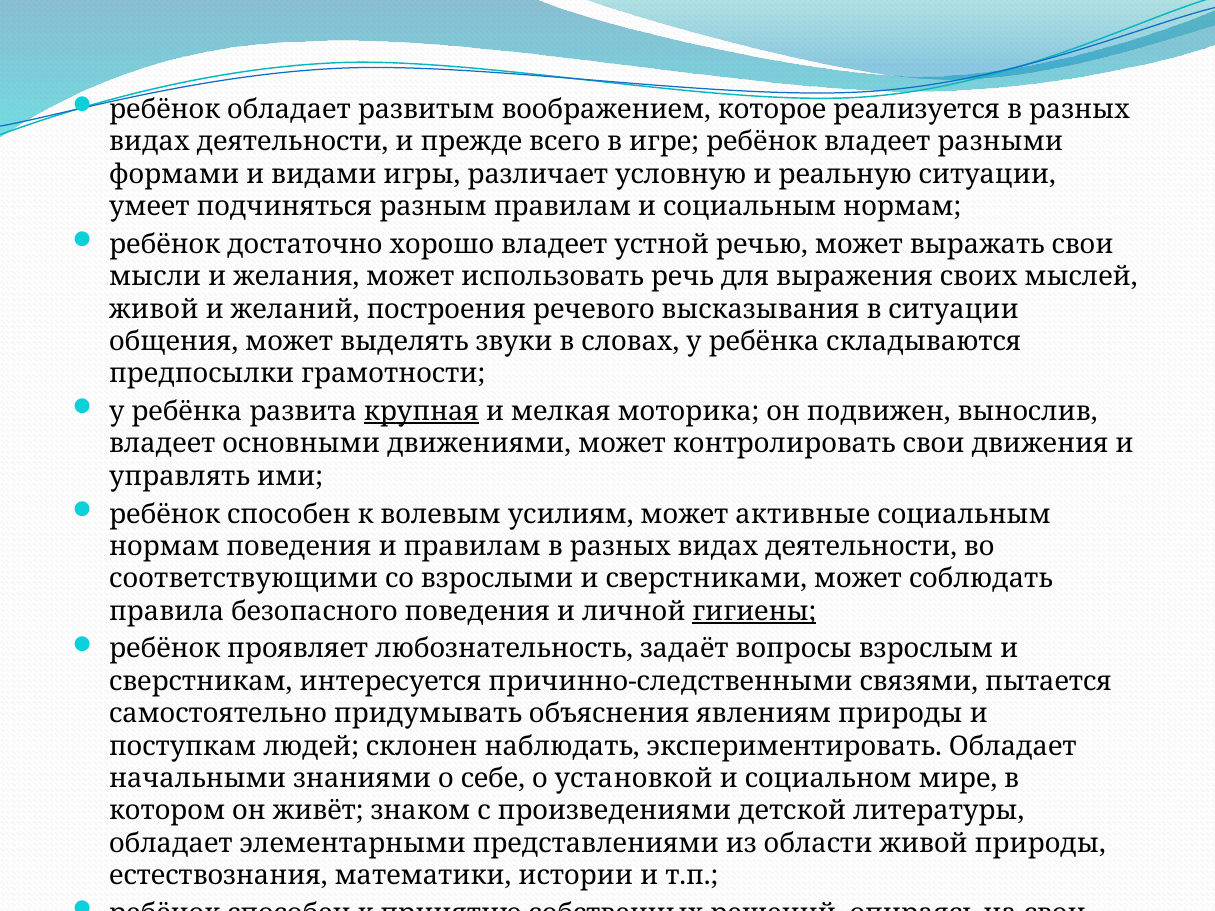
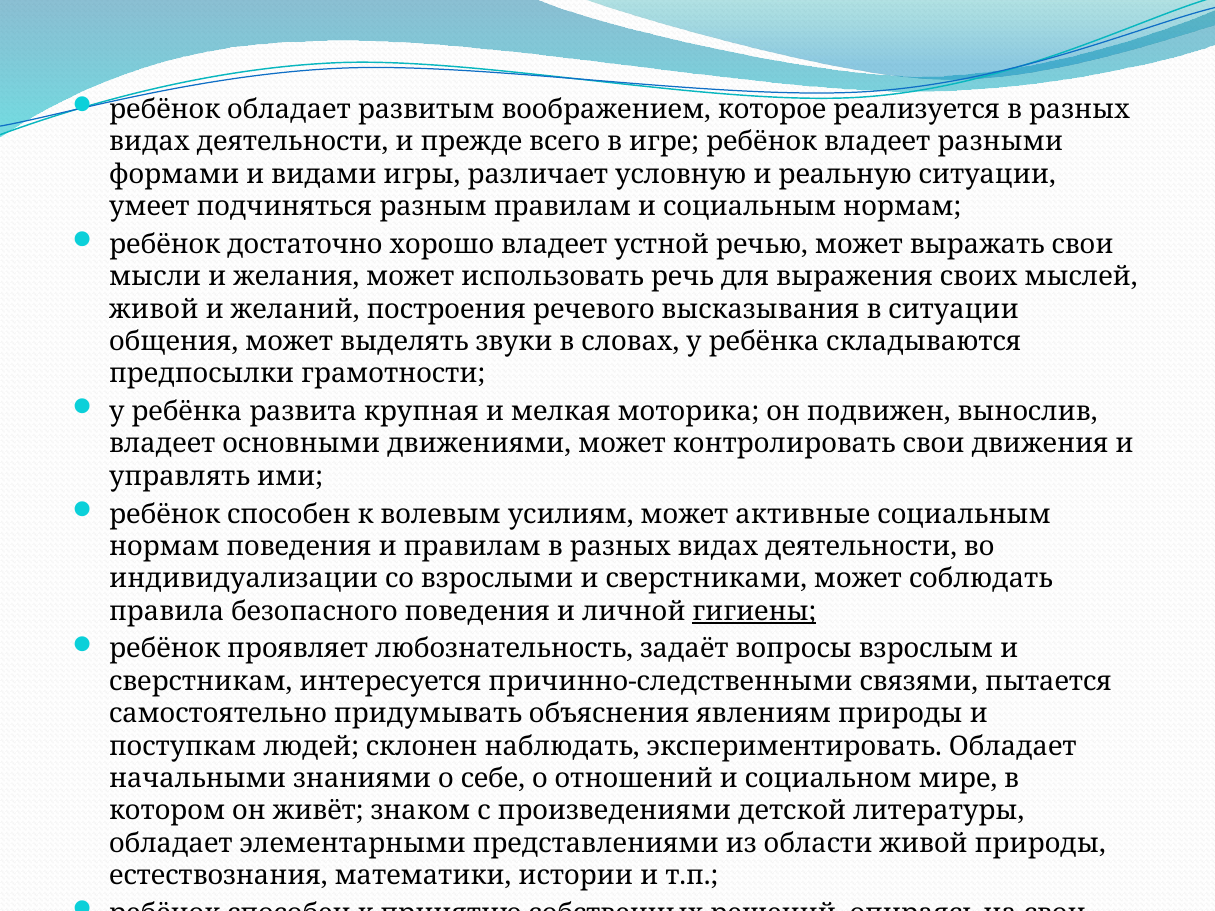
крупная underline: present -> none
соответствующими: соответствующими -> индивидуализации
установкой: установкой -> отношений
